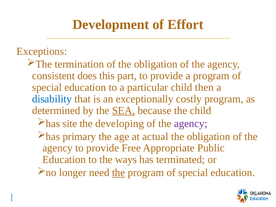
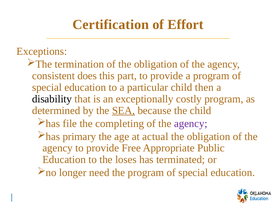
Development: Development -> Certification
disability colour: blue -> black
site: site -> file
developing: developing -> completing
ways: ways -> loses
the at (119, 173) underline: present -> none
